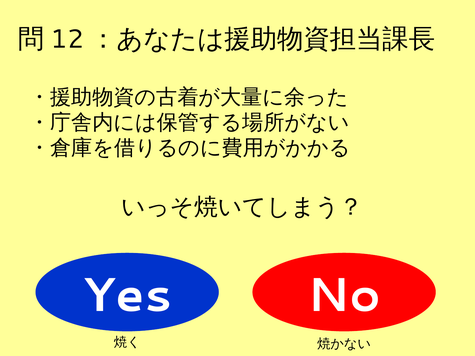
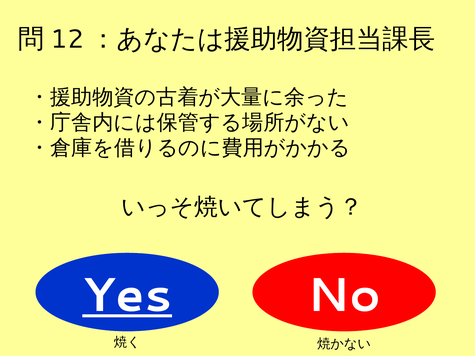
Yes underline: none -> present
